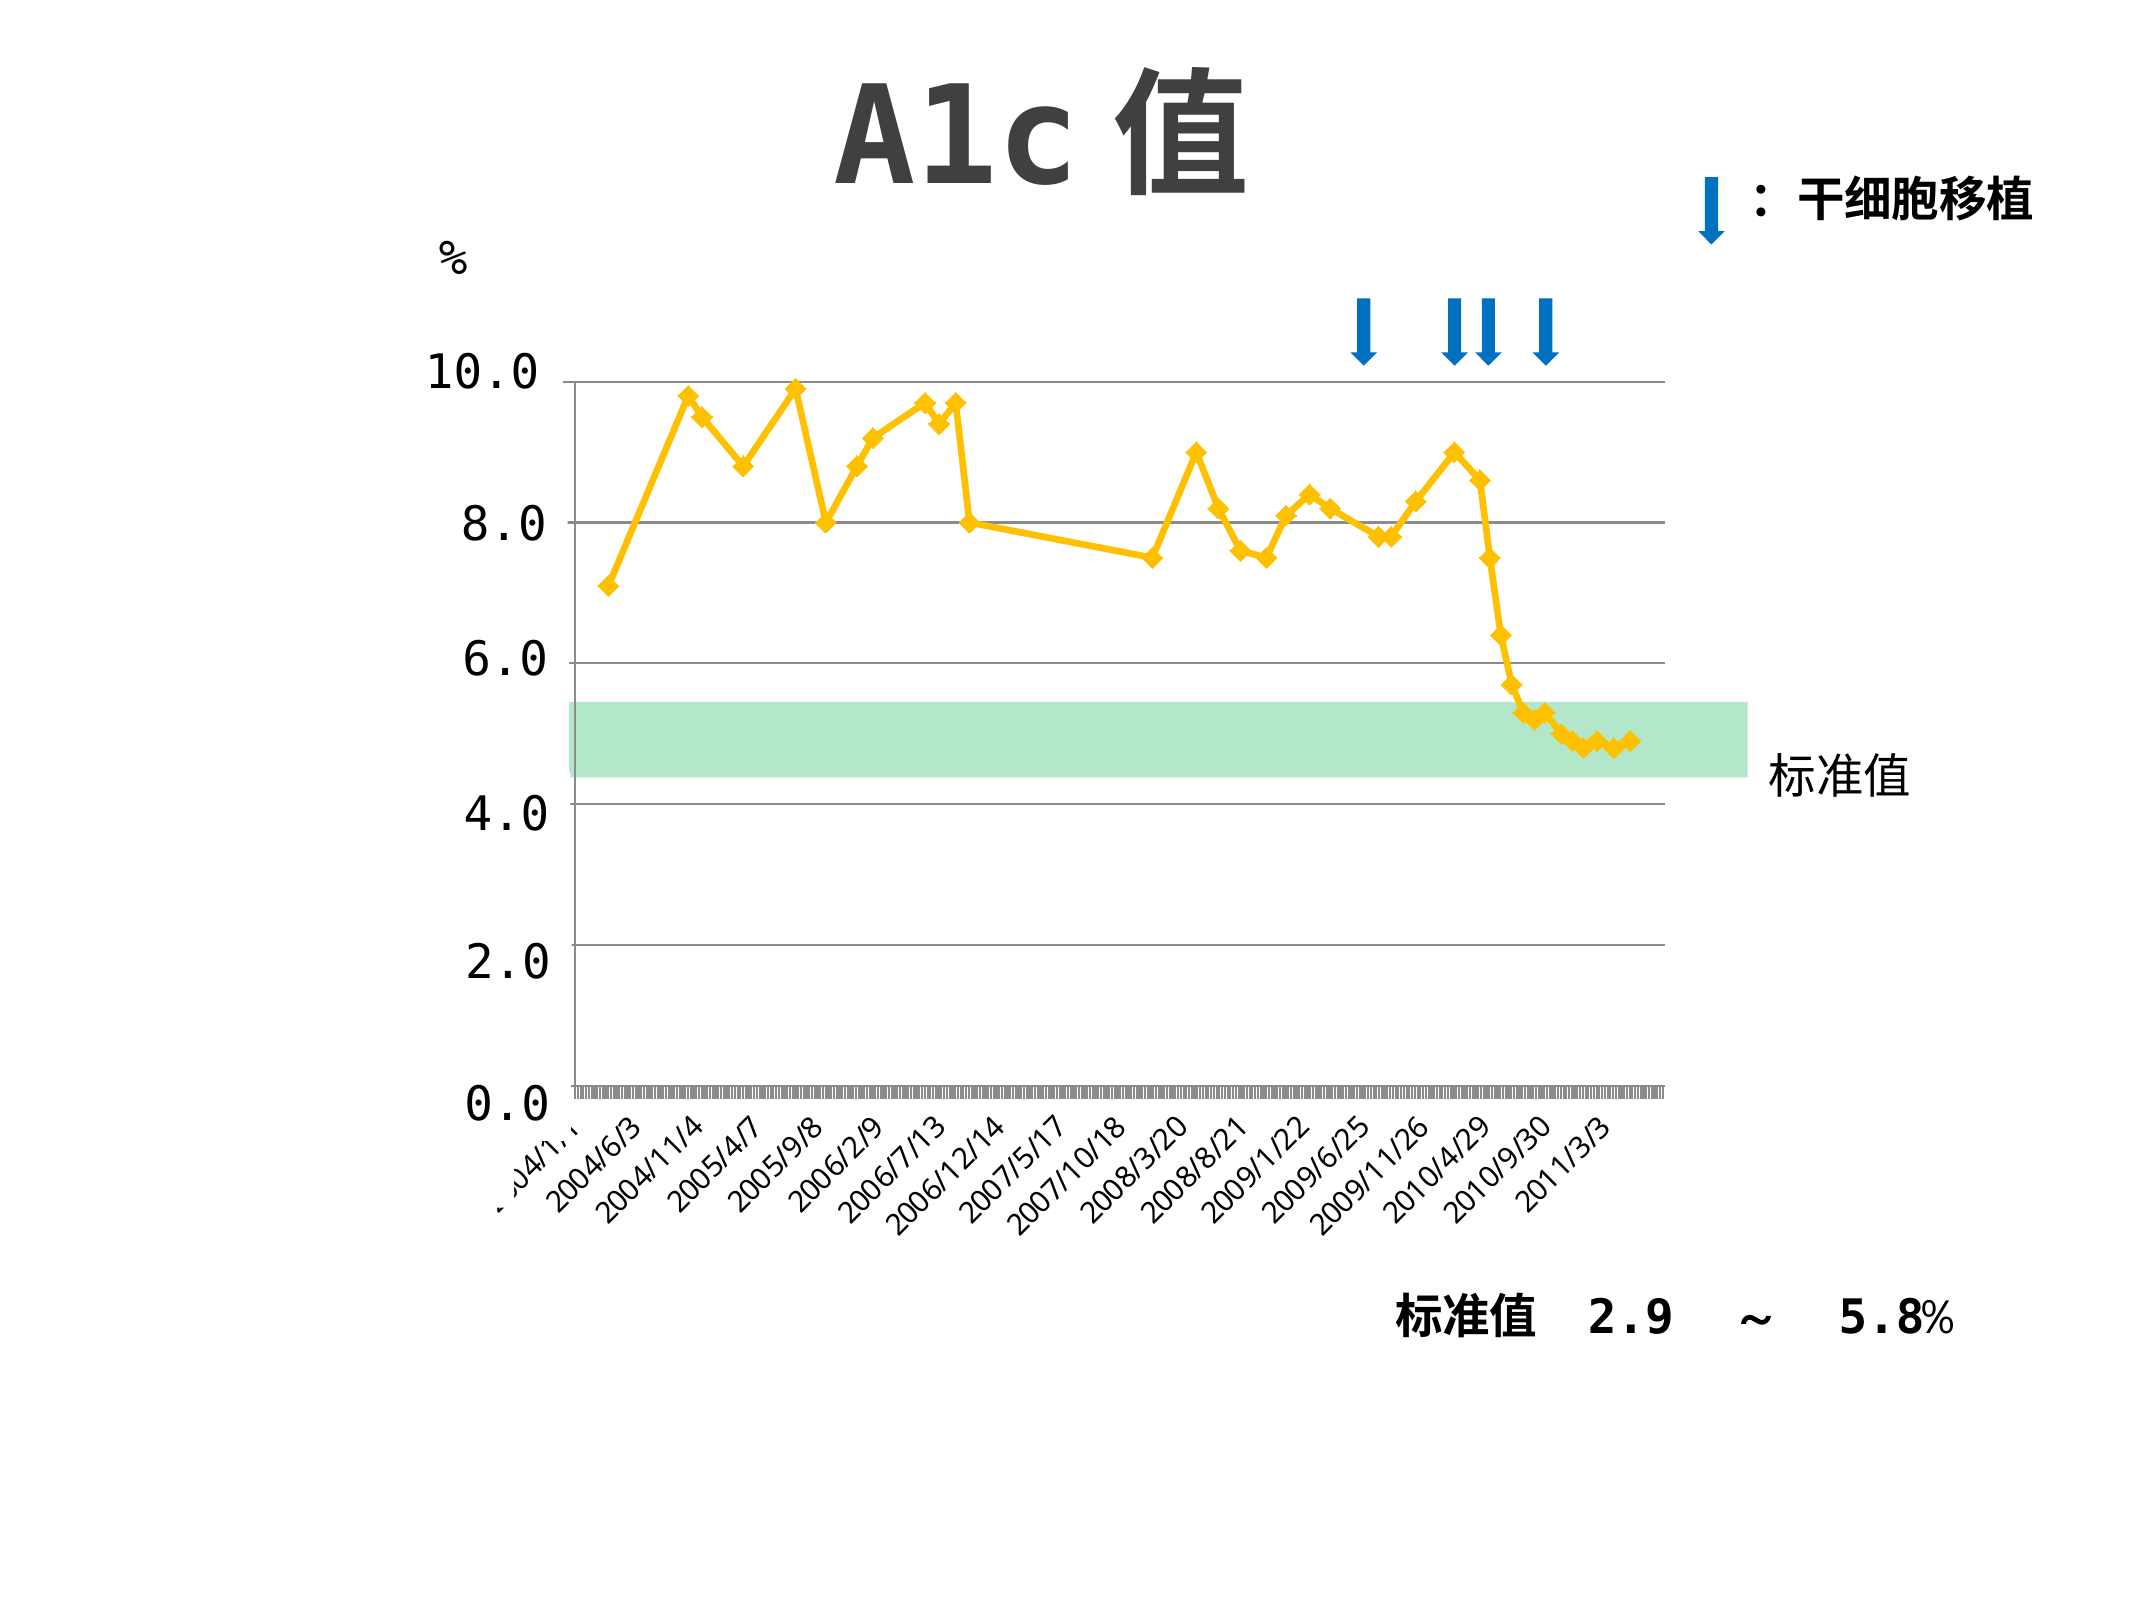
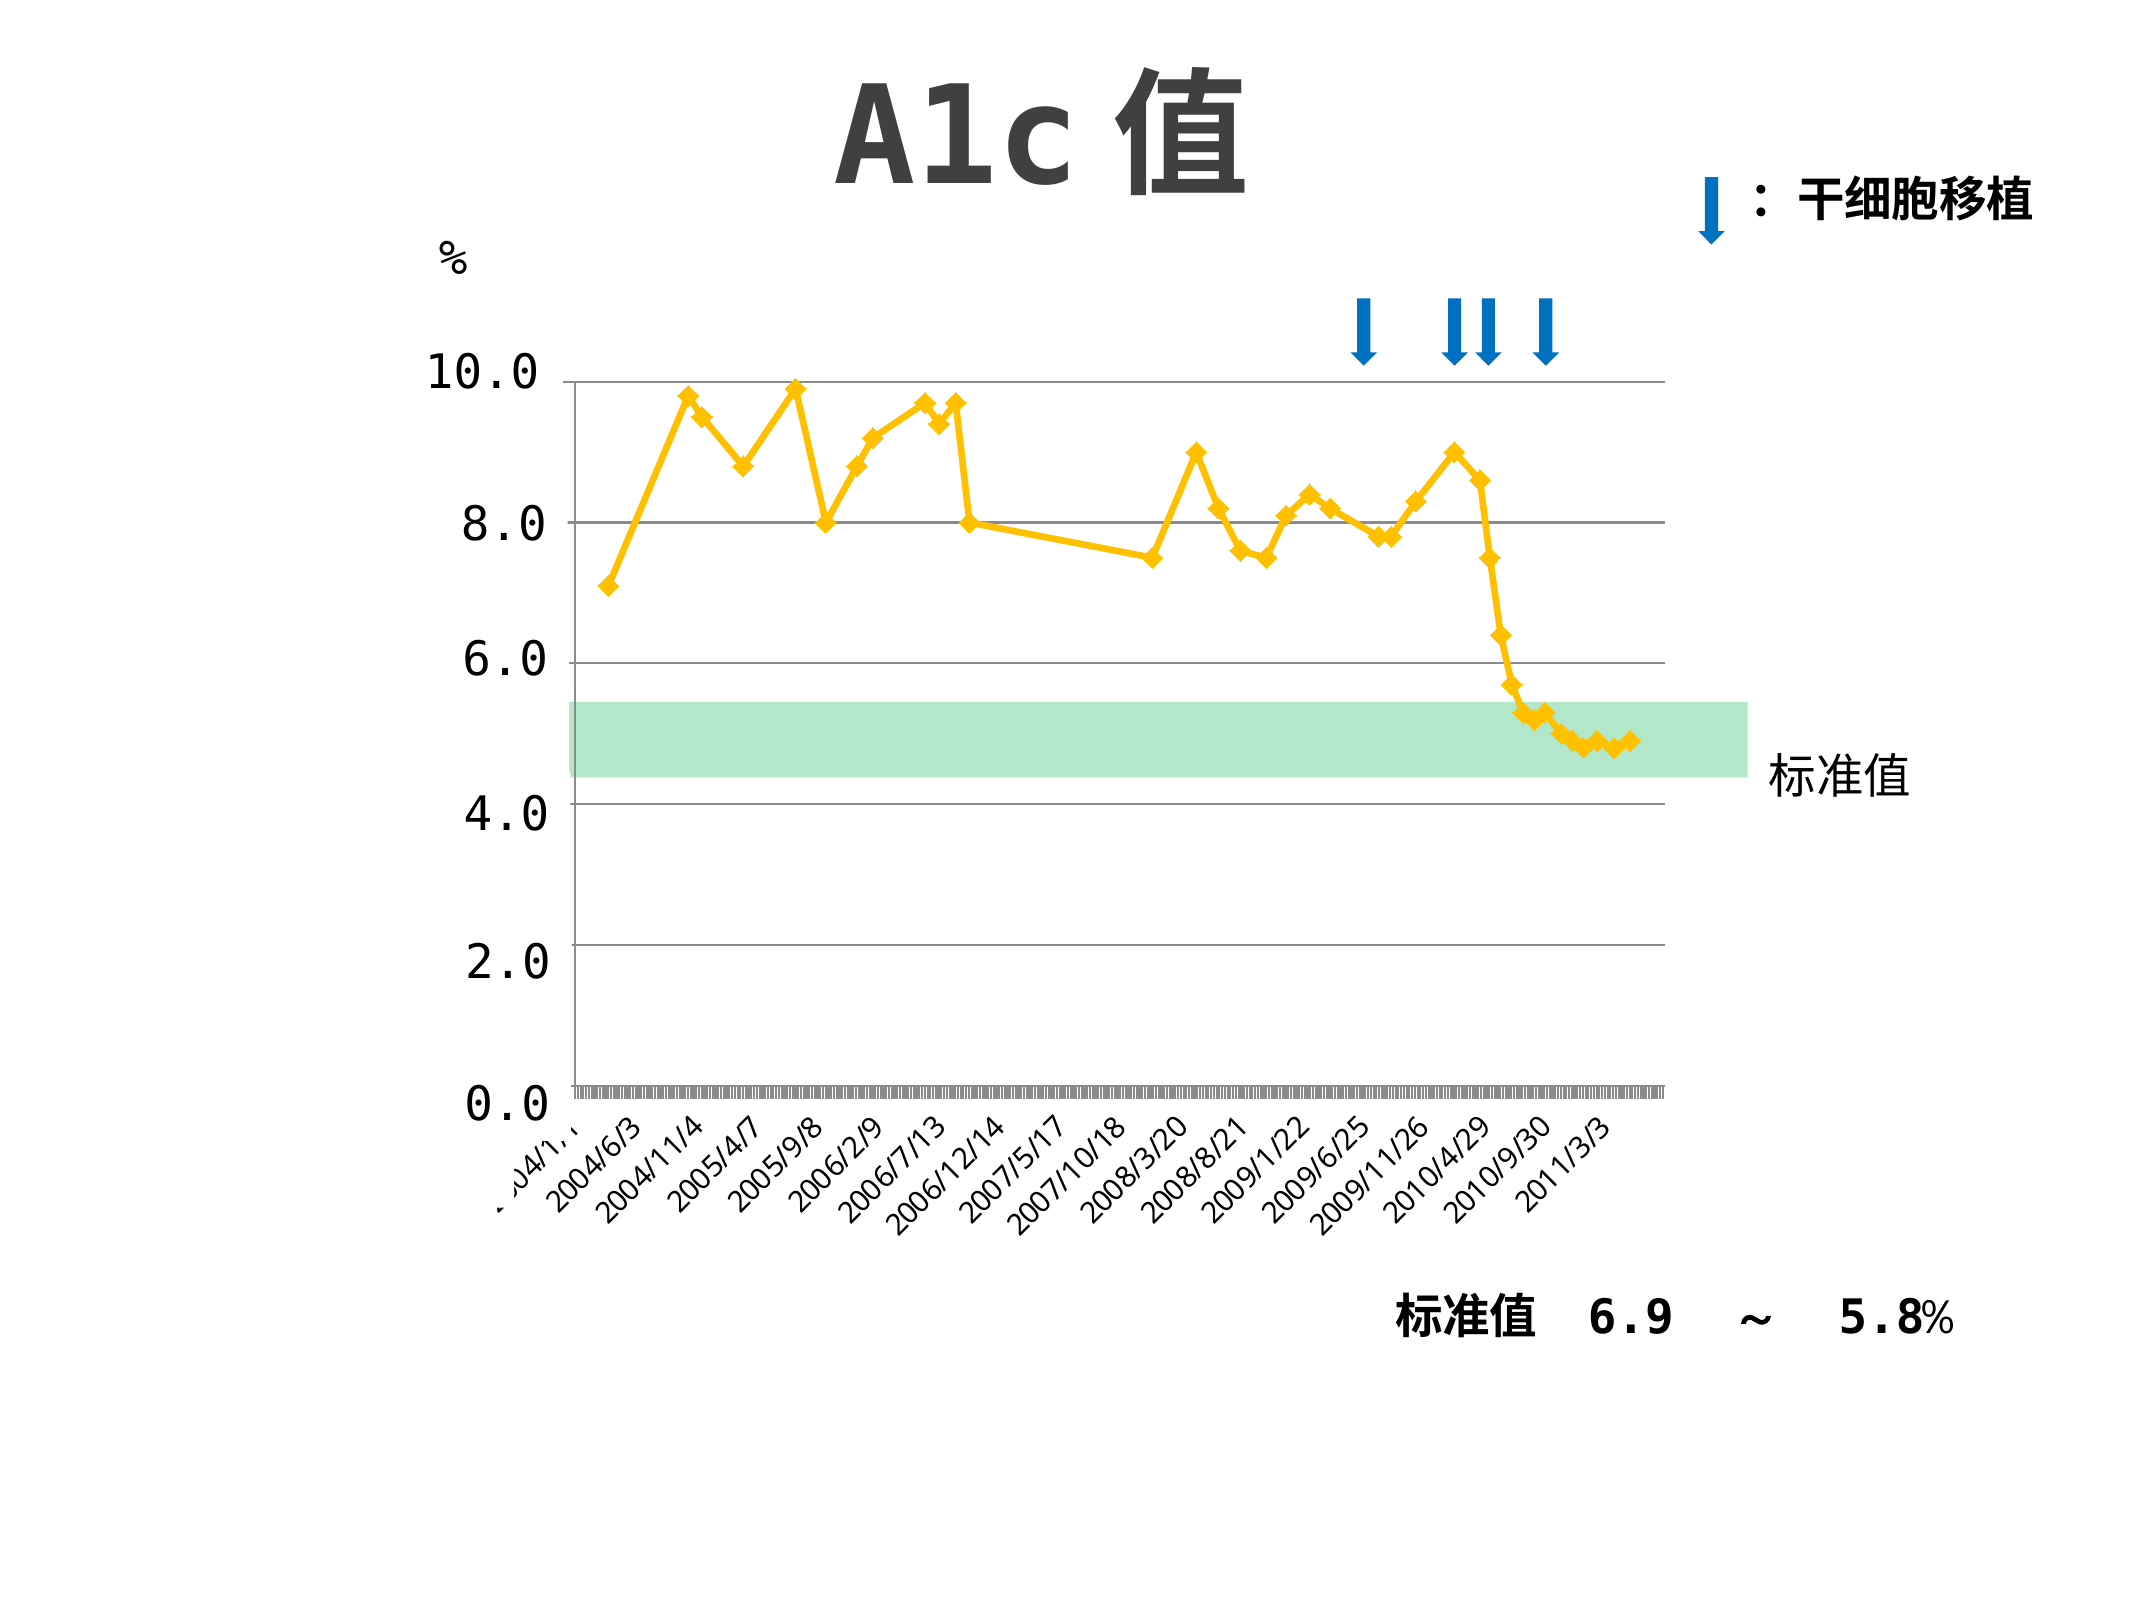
2.9: 2.9 -> 6.9
